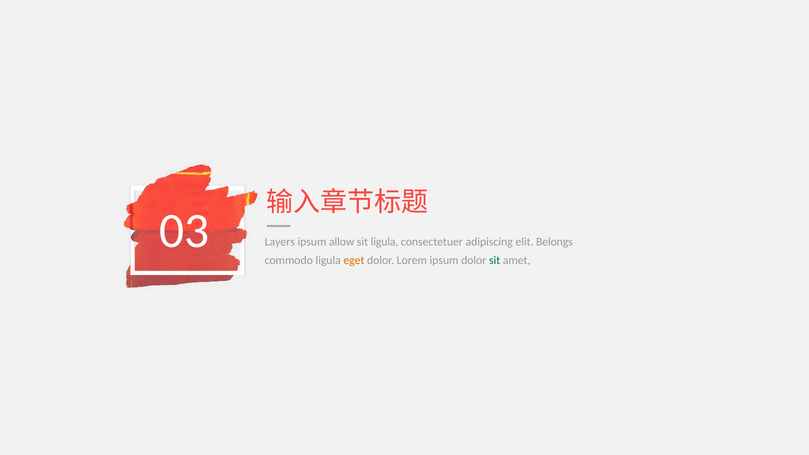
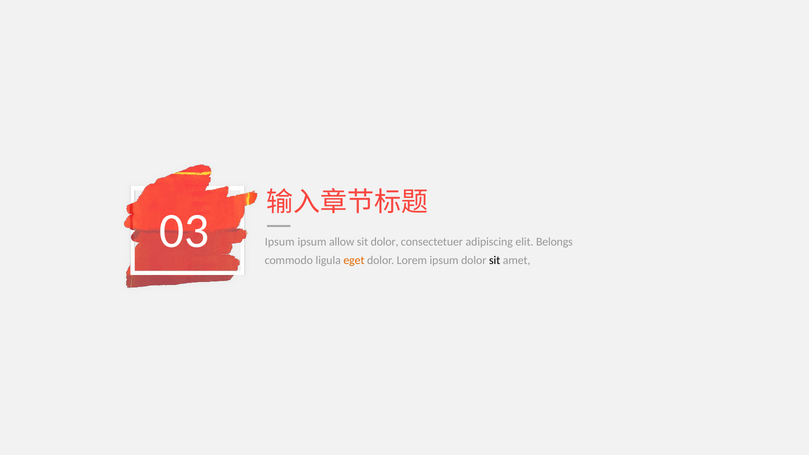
Layers at (280, 242): Layers -> Ipsum
sit ligula: ligula -> dolor
sit at (495, 261) colour: green -> black
